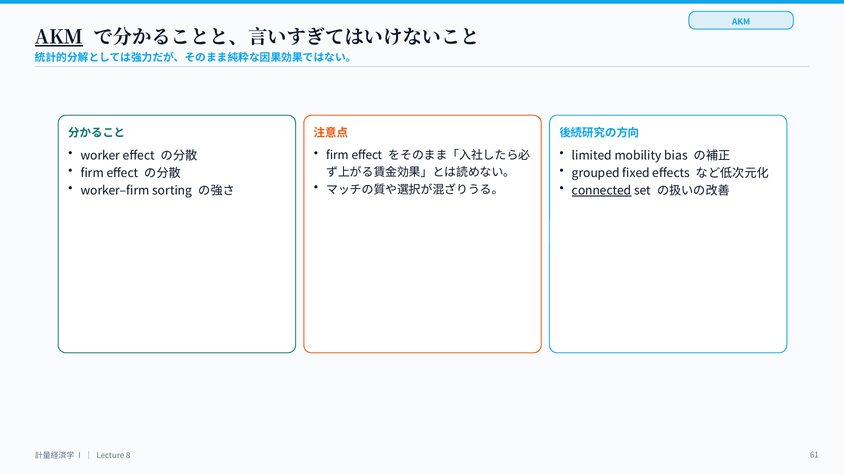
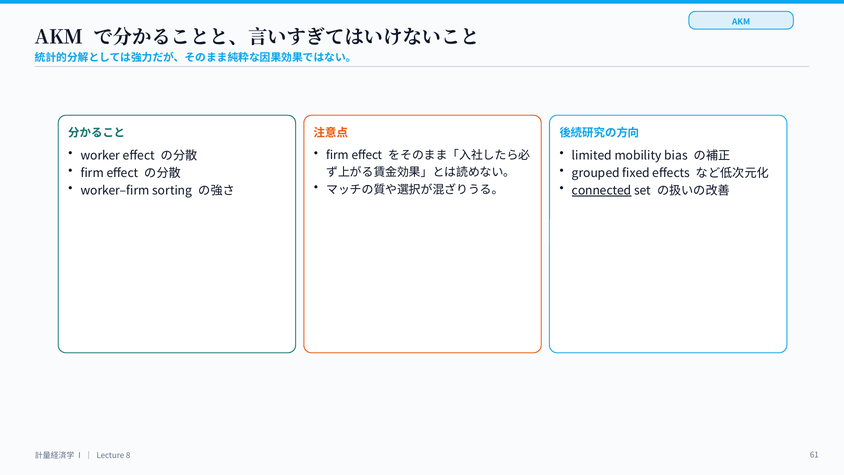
AKM at (59, 37) underline: present -> none
